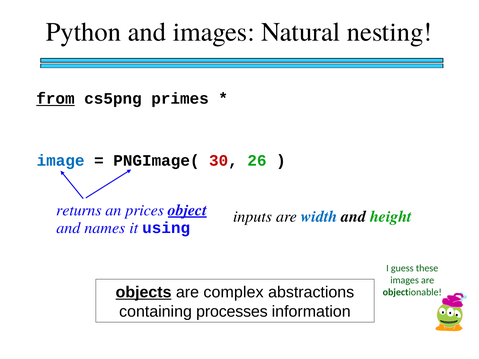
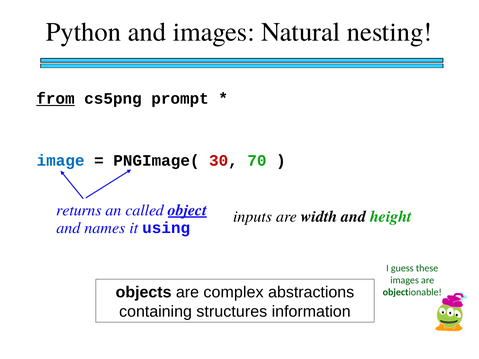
primes: primes -> prompt
26: 26 -> 70
prices: prices -> called
width colour: blue -> black
objects underline: present -> none
processes: processes -> structures
